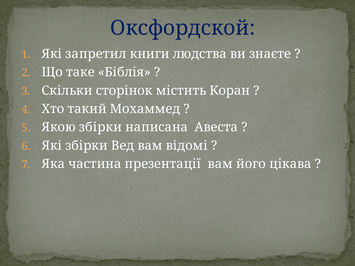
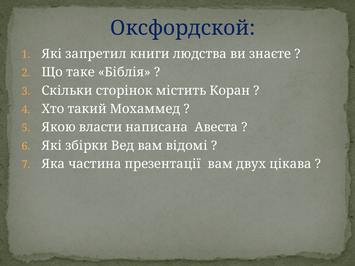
Якою збірки: збірки -> власти
його: його -> двух
